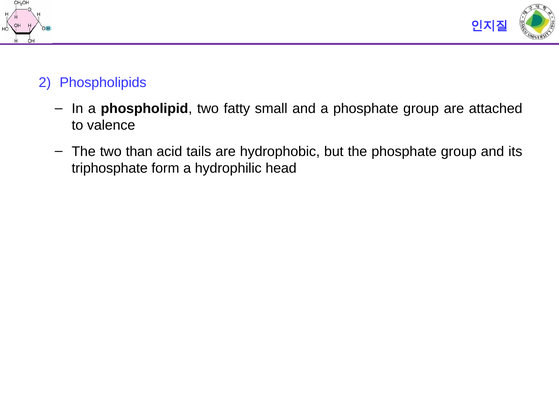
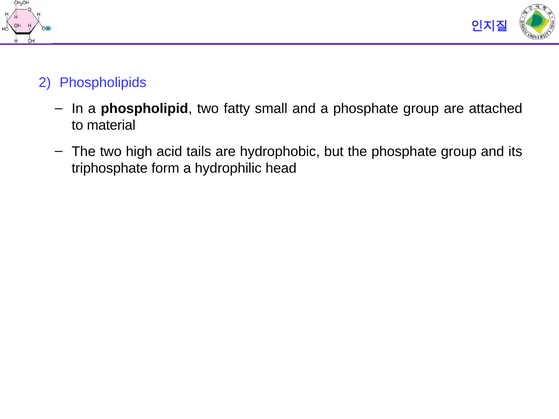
valence: valence -> material
than: than -> high
